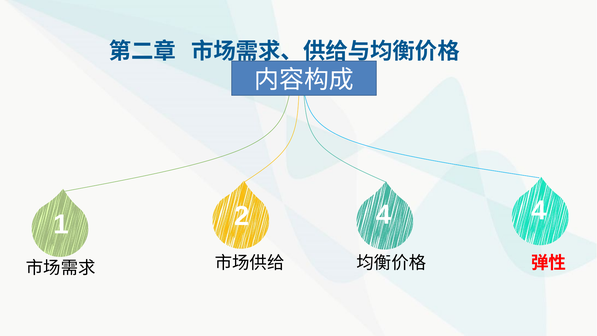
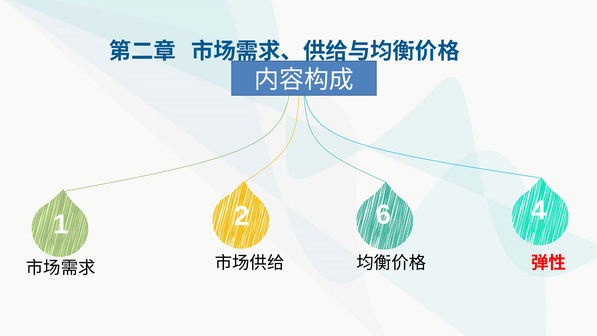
2 4: 4 -> 6
